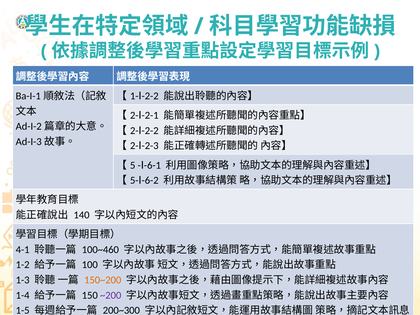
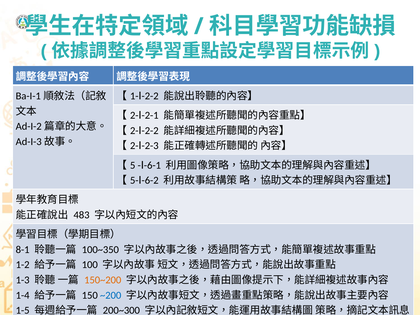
140: 140 -> 483
4-1: 4-1 -> 8-1
100~460: 100~460 -> 100~350
~200 colour: purple -> blue
